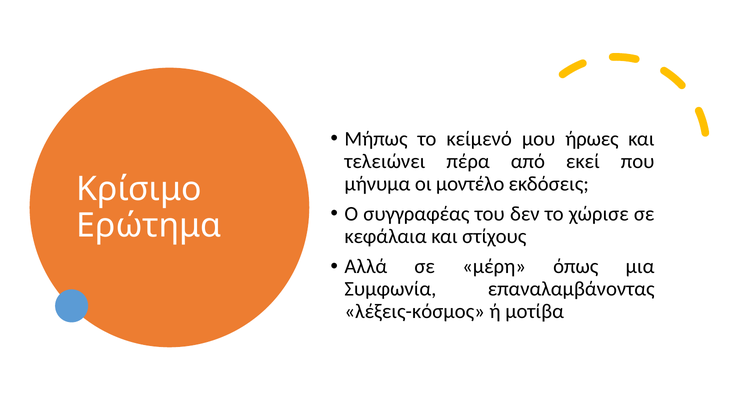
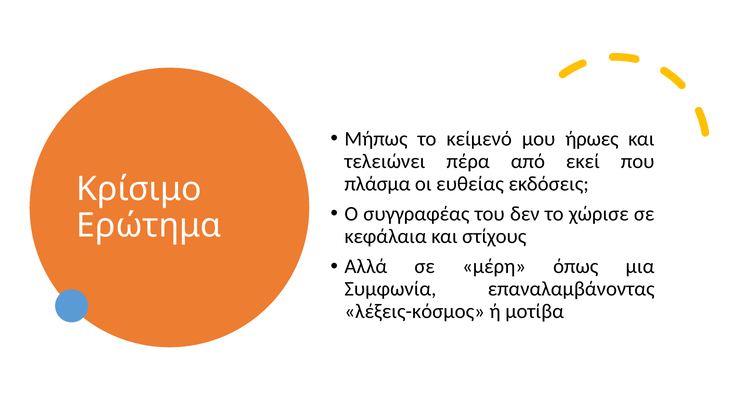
μήνυμα: μήνυμα -> πλάσμα
μοντέλο: μοντέλο -> ευθείας
